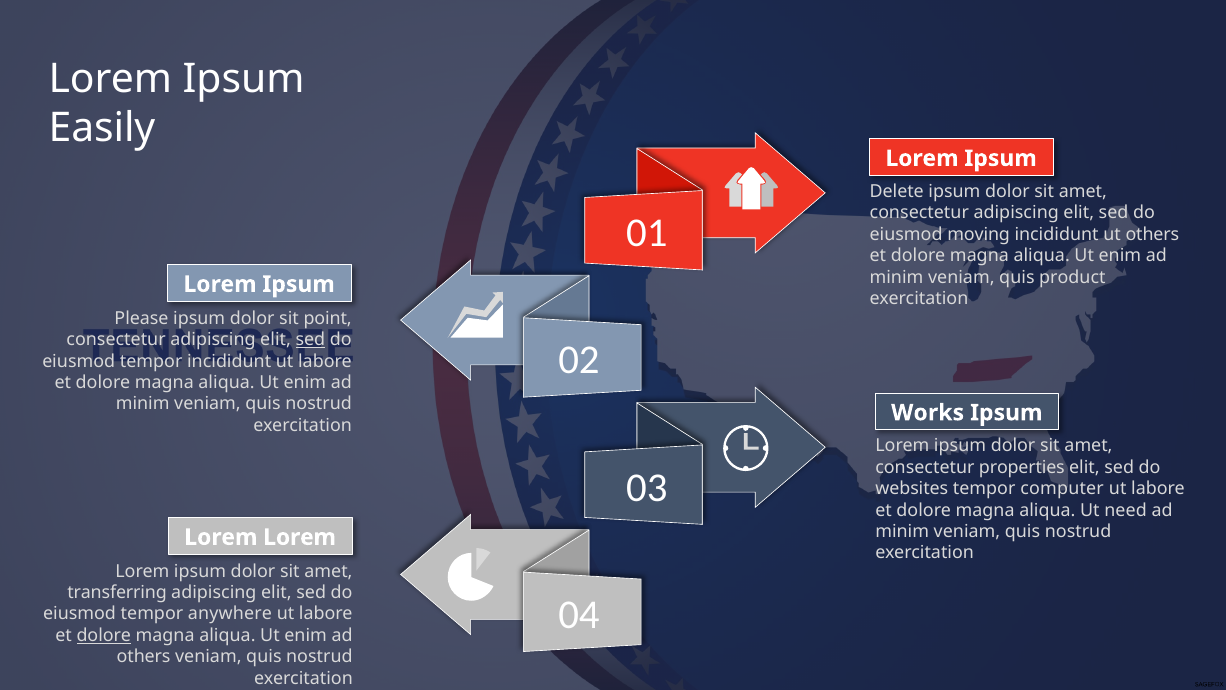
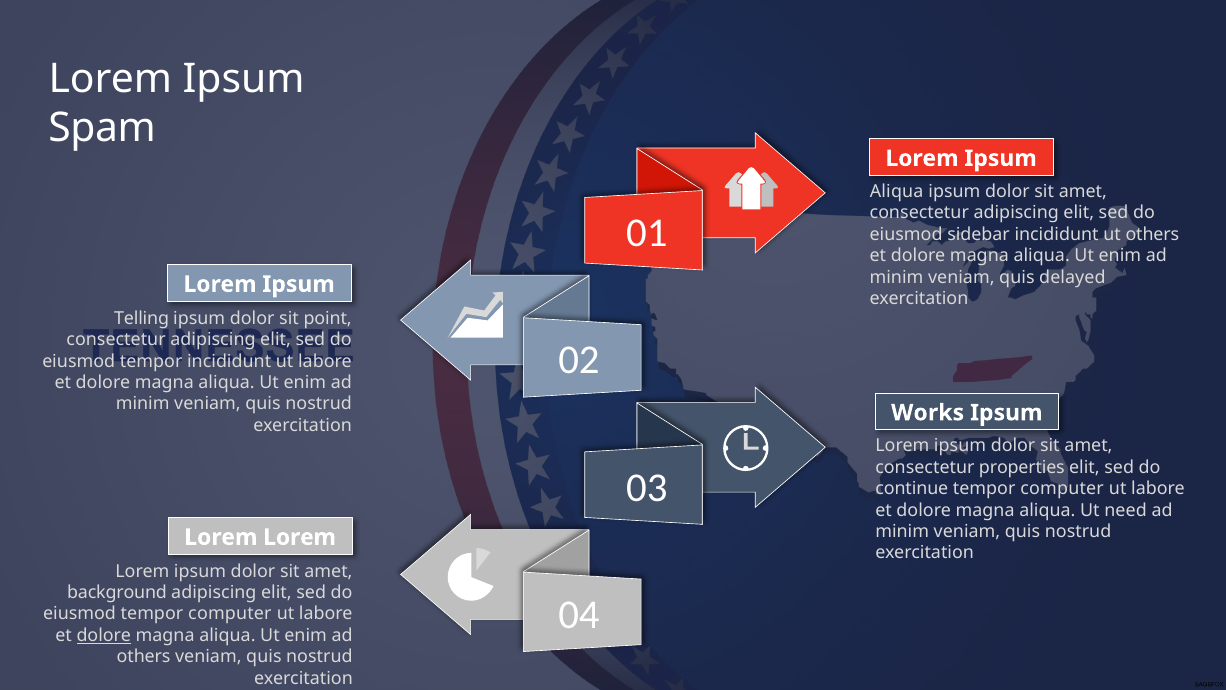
Easily: Easily -> Spam
Delete at (897, 191): Delete -> Aliqua
moving: moving -> sidebar
product: product -> delayed
Please: Please -> Telling
sed at (310, 339) underline: present -> none
websites: websites -> continue
transferring: transferring -> background
eiusmod tempor anywhere: anywhere -> computer
